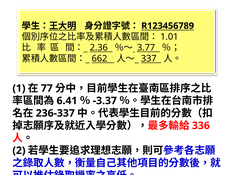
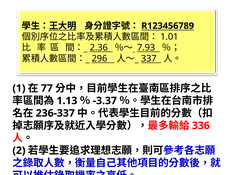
3.77: 3.77 -> 7.93
662: 662 -> 296
6.41: 6.41 -> 1.13
